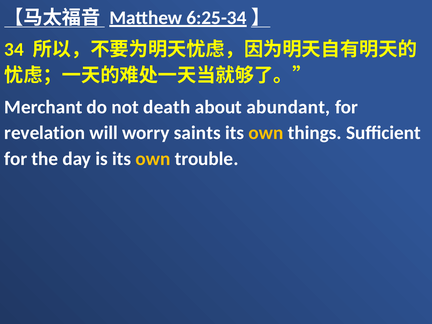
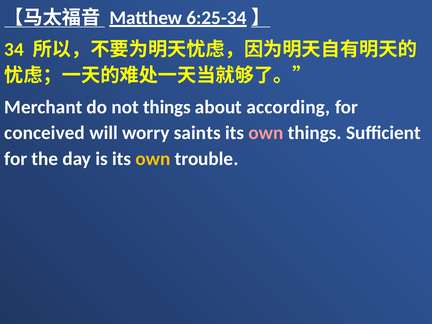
not death: death -> things
abundant: abundant -> according
revelation: revelation -> conceived
own at (266, 133) colour: yellow -> pink
